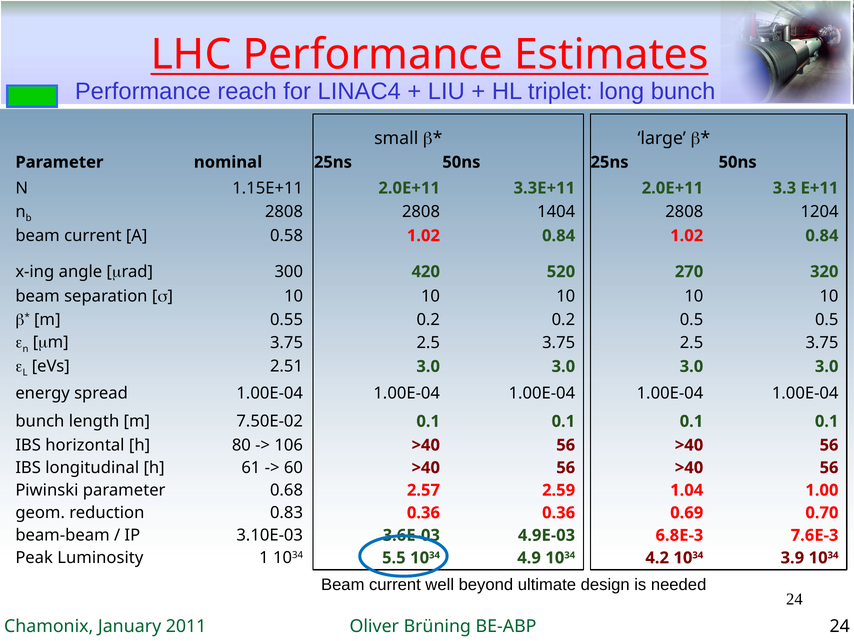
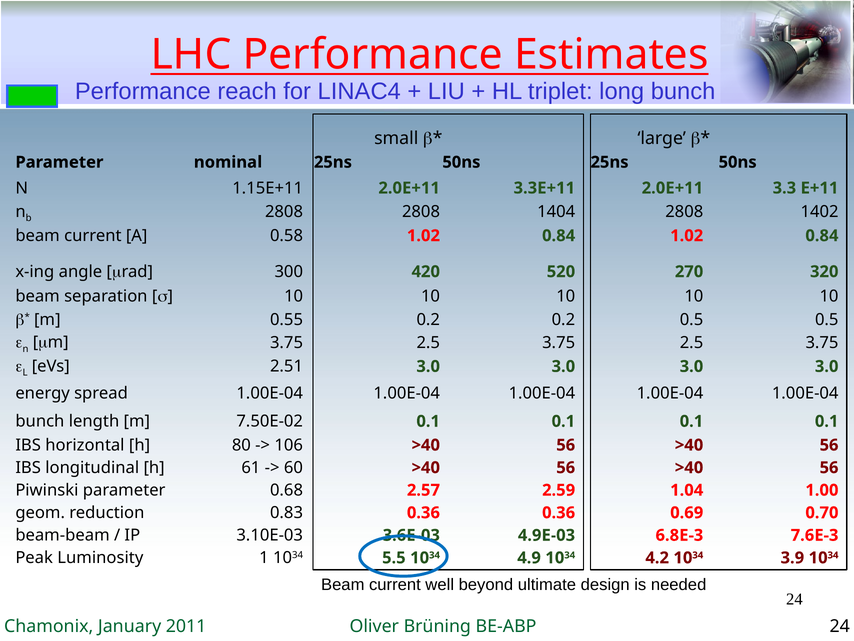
1204: 1204 -> 1402
